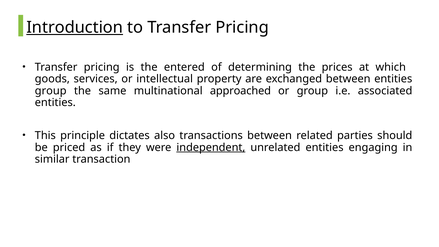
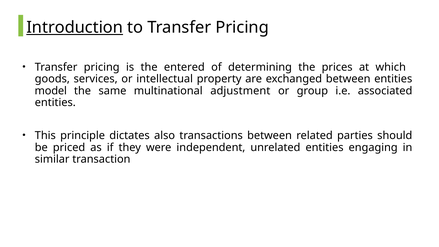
group at (51, 91): group -> model
approached: approached -> adjustment
independent underline: present -> none
